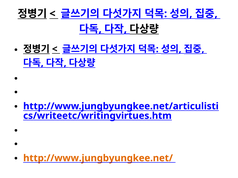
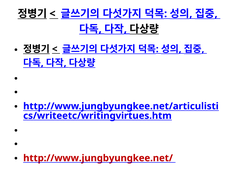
http://www.jungbyungkee.net/ colour: orange -> red
